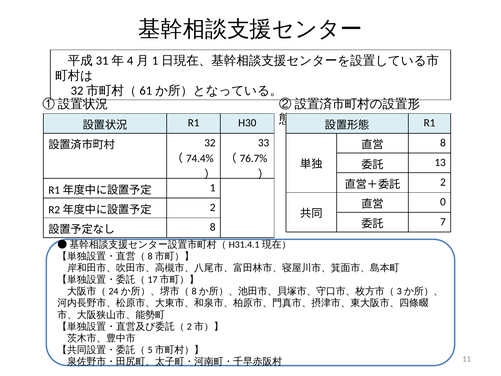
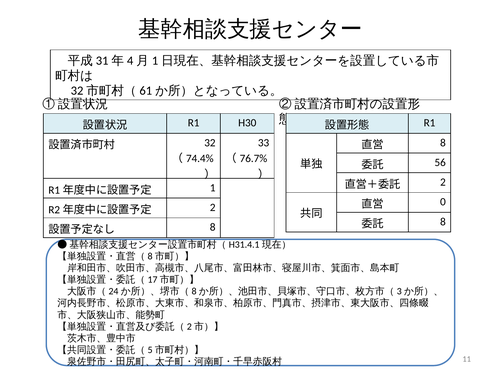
13: 13 -> 56
7 at (443, 222): 7 -> 8
